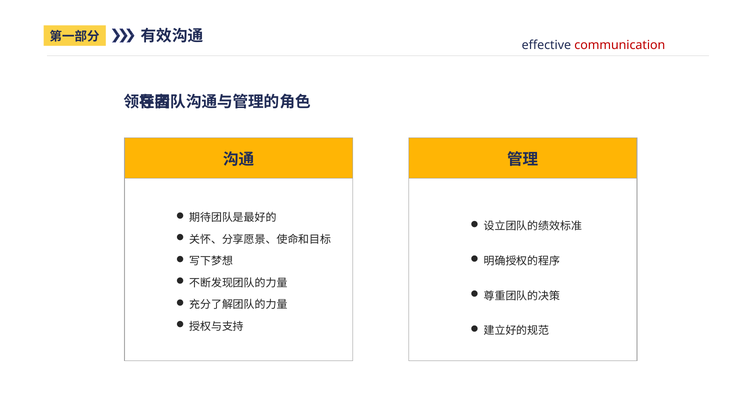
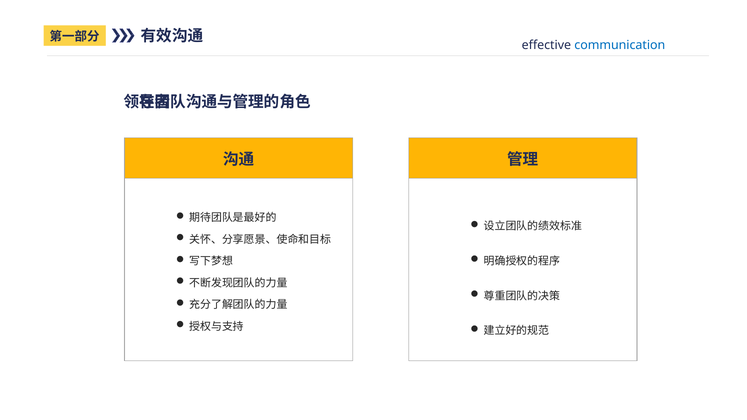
communication colour: red -> blue
